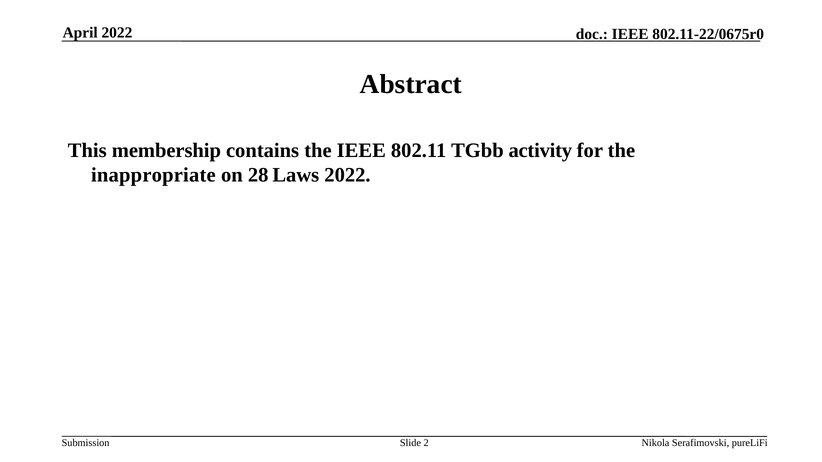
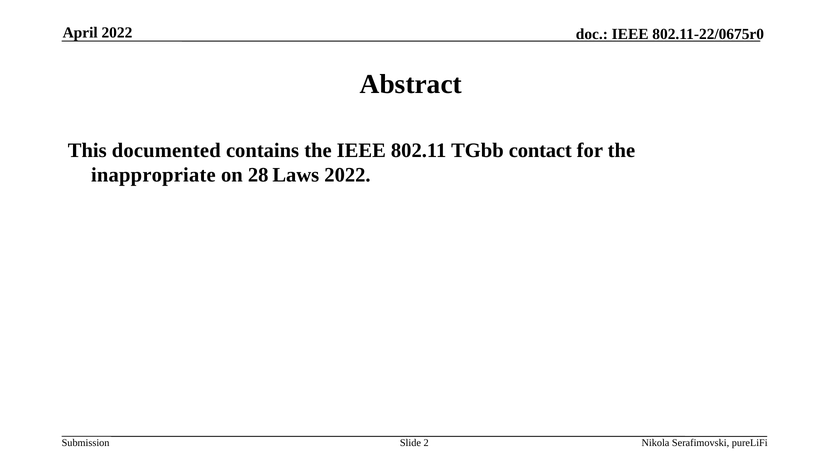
membership: membership -> documented
activity: activity -> contact
